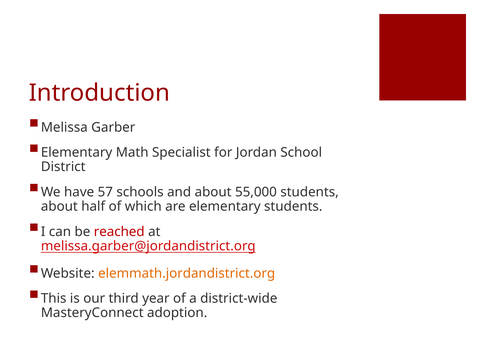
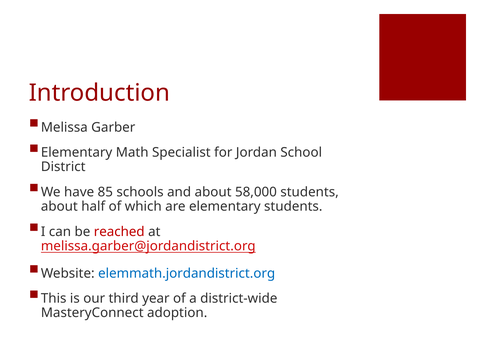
57: 57 -> 85
55,000: 55,000 -> 58,000
elemmath.jordandistrict.org colour: orange -> blue
